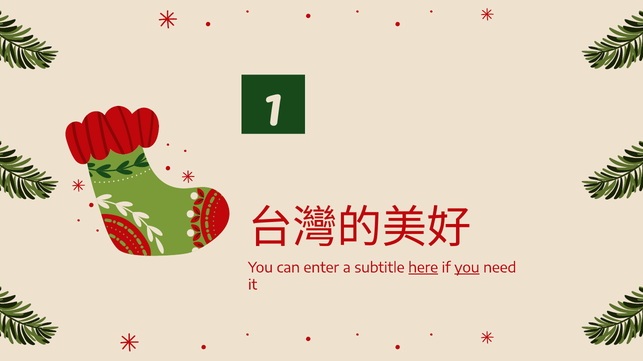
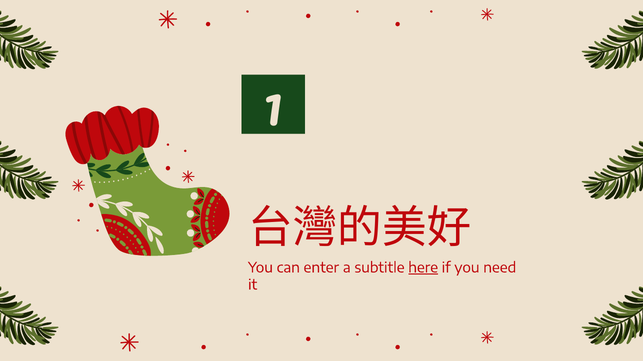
you at (467, 268) underline: present -> none
